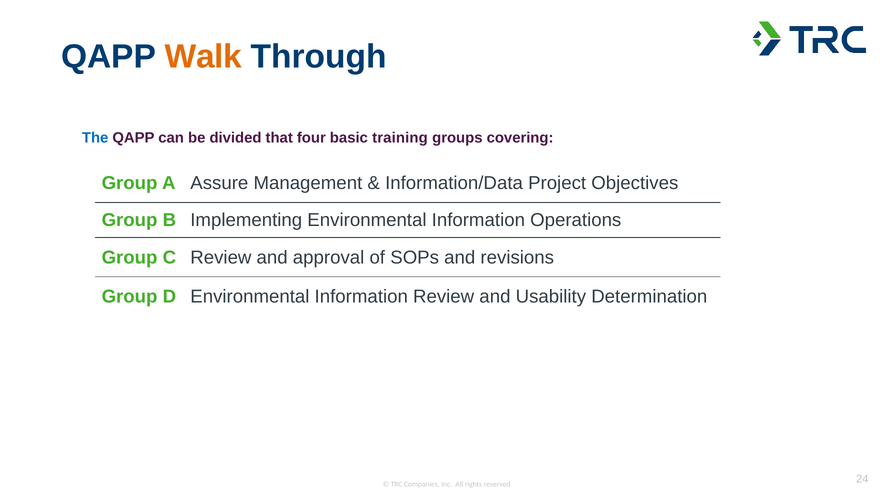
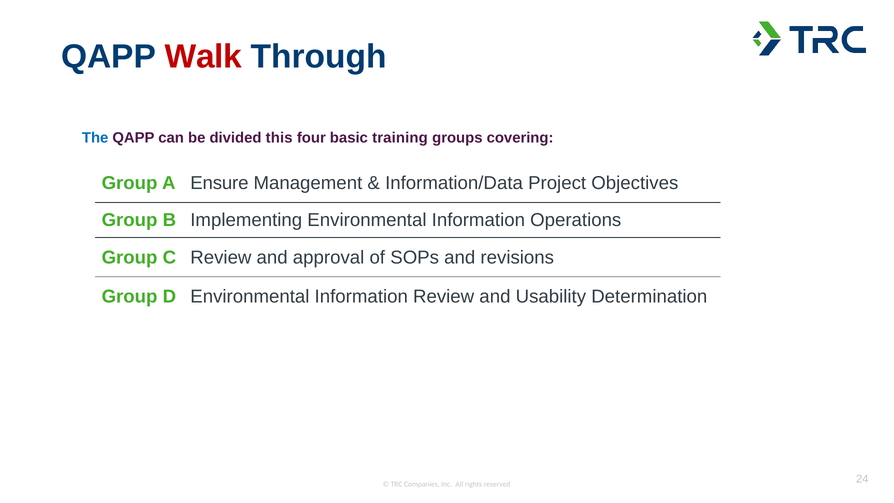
Walk colour: orange -> red
that: that -> this
Assure: Assure -> Ensure
